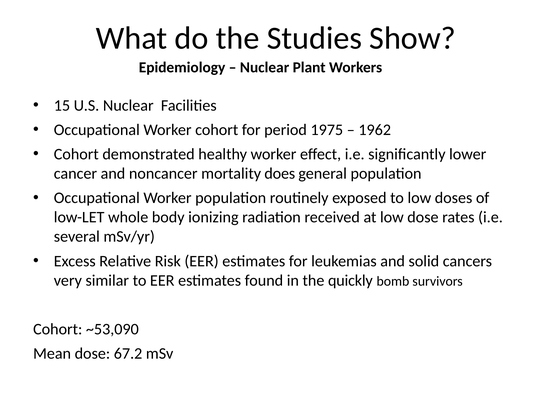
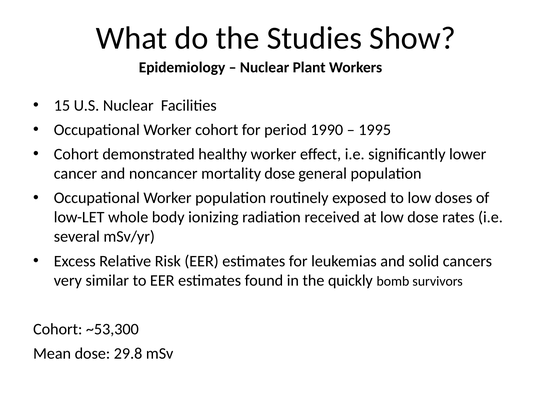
1975: 1975 -> 1990
1962: 1962 -> 1995
mortality does: does -> dose
~53,090: ~53,090 -> ~53,300
67.2: 67.2 -> 29.8
